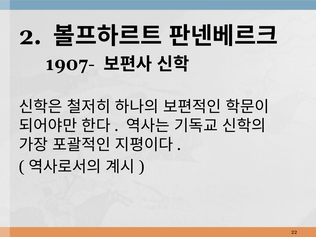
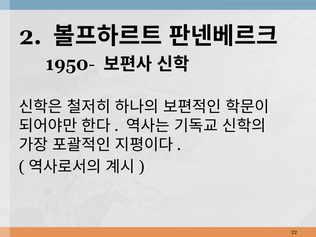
1907-: 1907- -> 1950-
